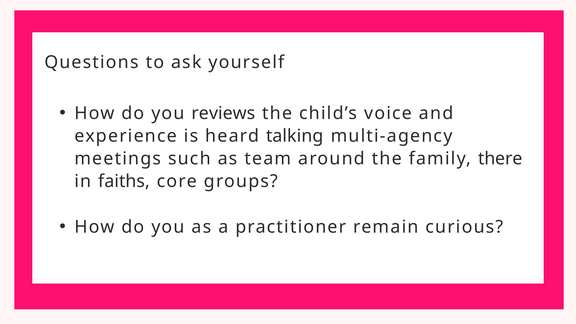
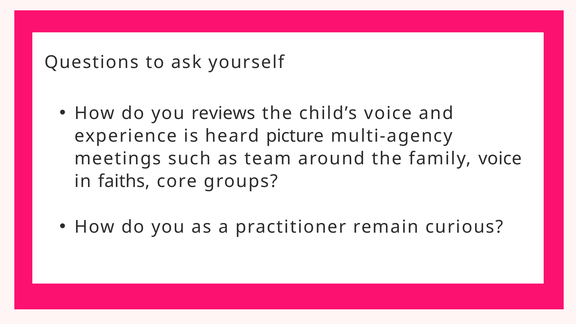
talking: talking -> picture
family there: there -> voice
